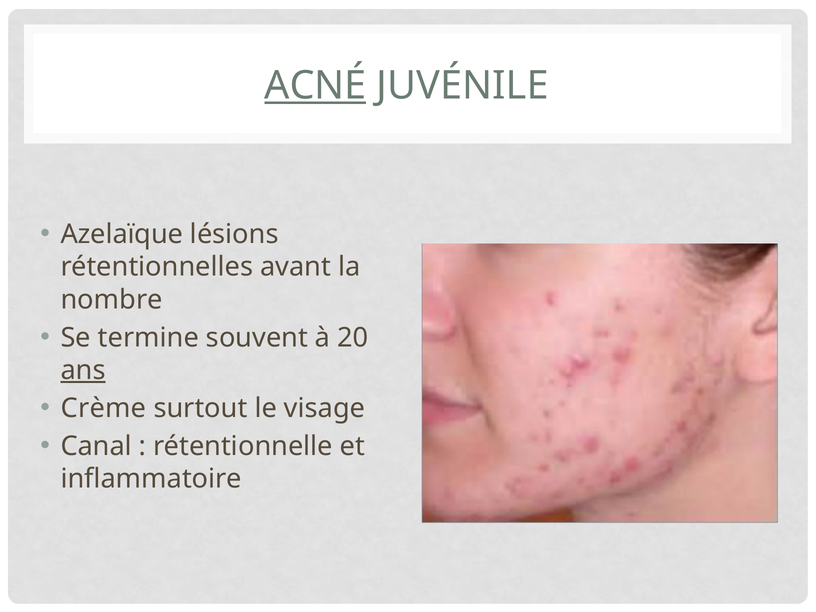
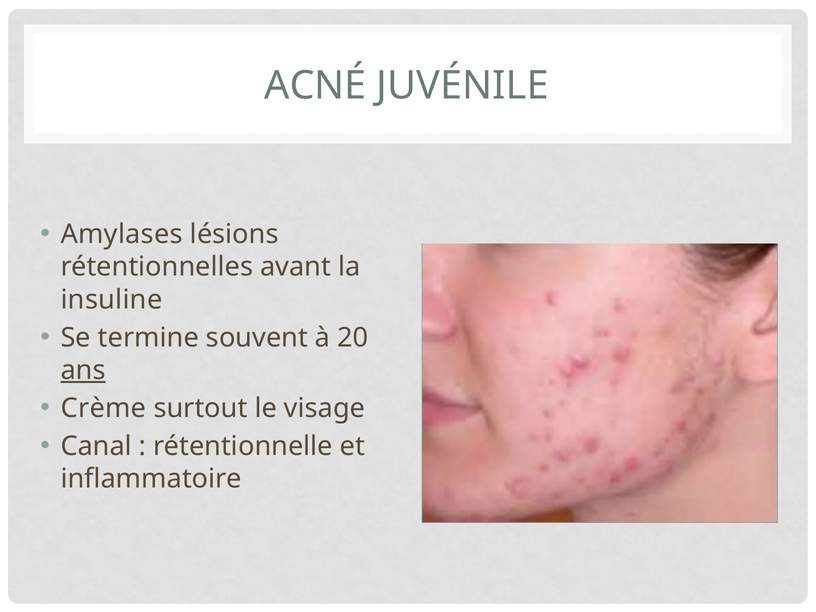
ACNÉ underline: present -> none
Azelaïque: Azelaïque -> Amylases
nombre: nombre -> insuline
